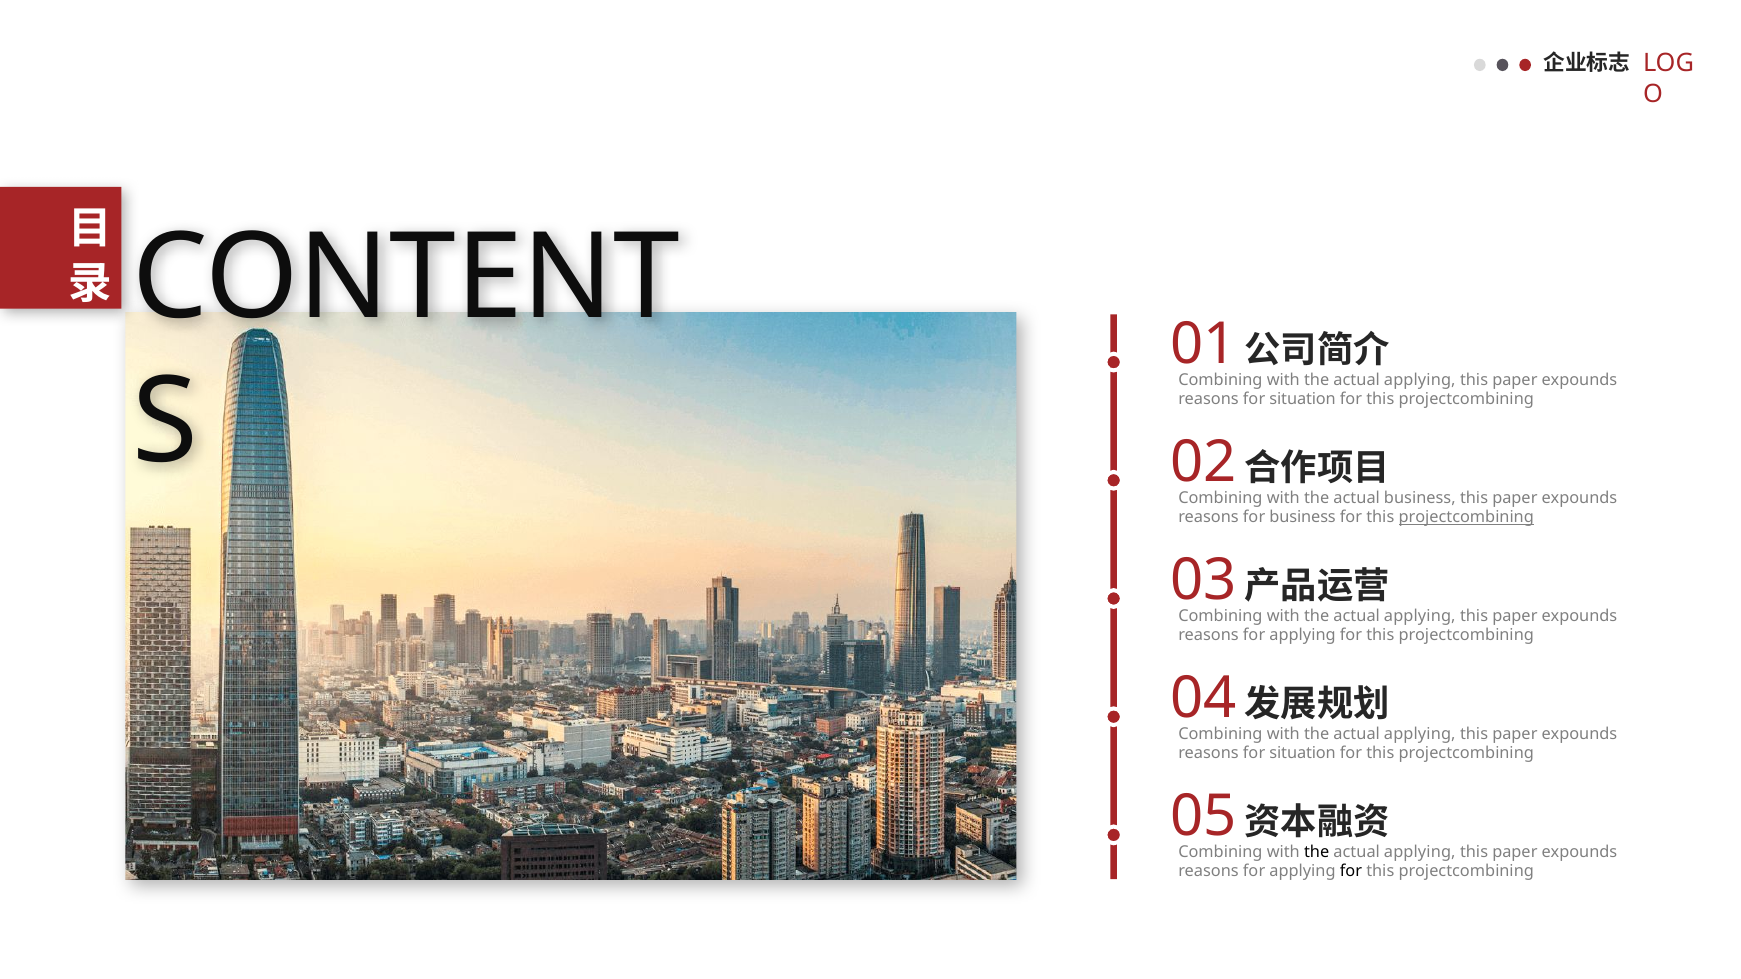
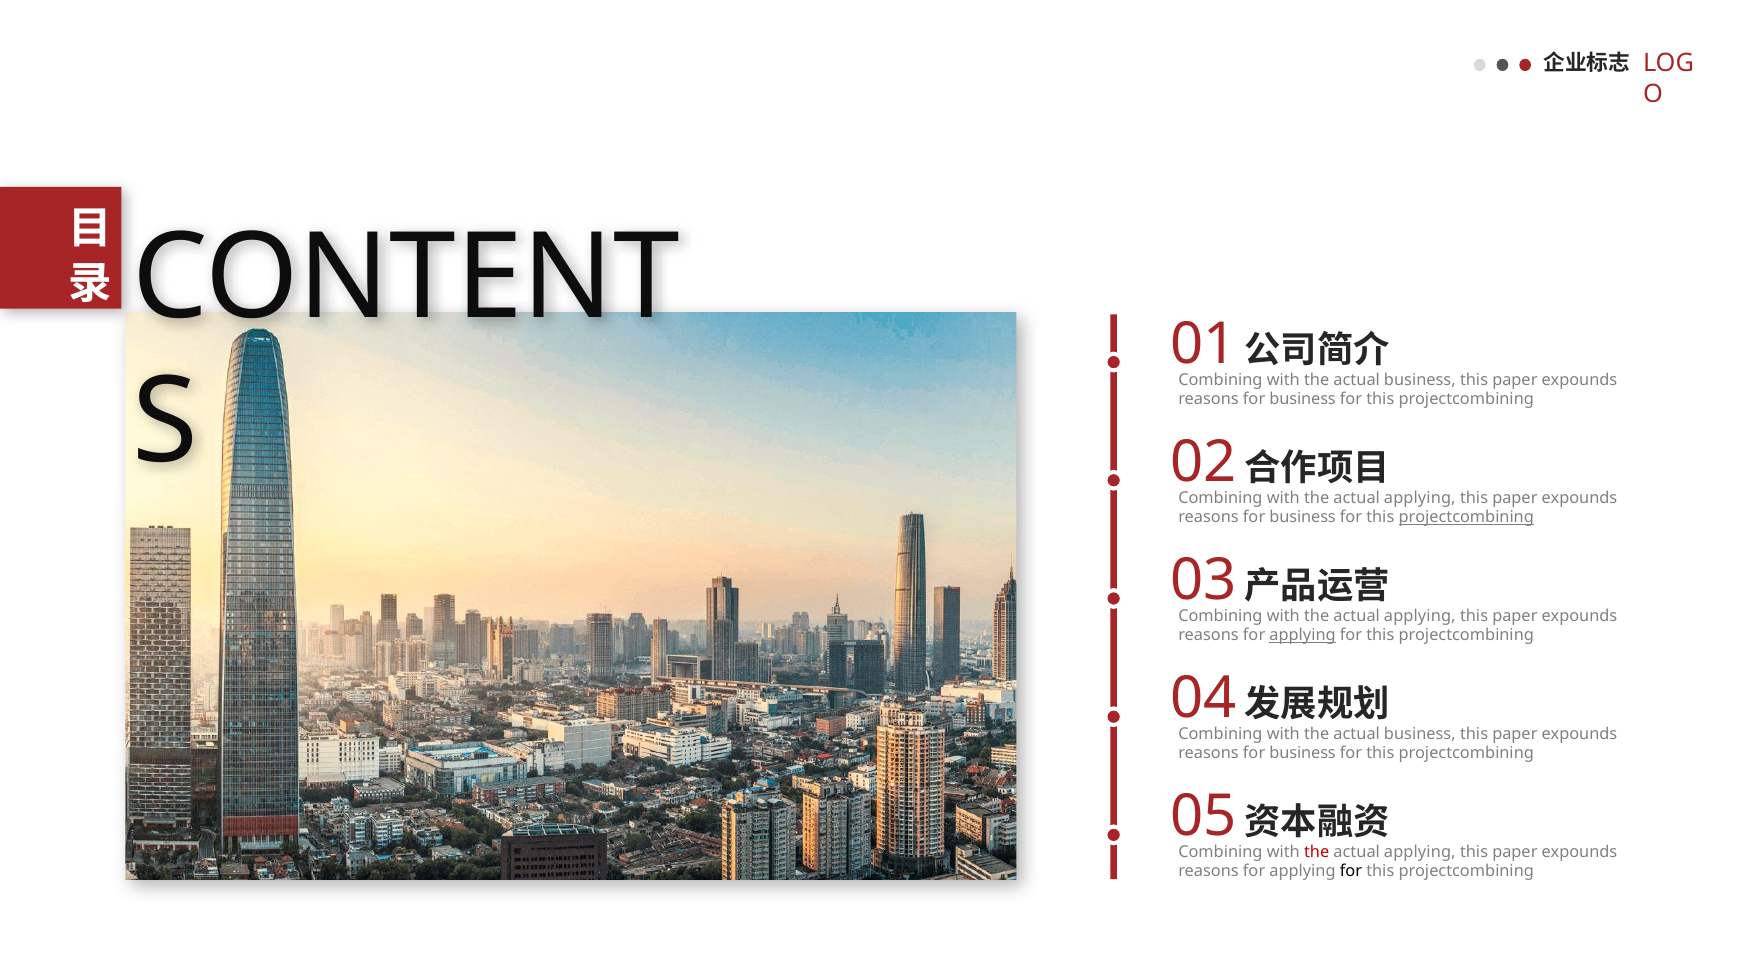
applying at (1420, 380): applying -> business
situation at (1303, 399): situation -> business
business at (1420, 498): business -> applying
applying at (1303, 635) underline: none -> present
applying at (1420, 734): applying -> business
situation at (1303, 754): situation -> business
the at (1317, 852) colour: black -> red
